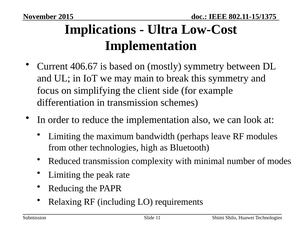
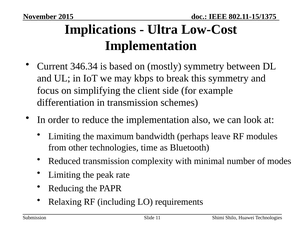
406.67: 406.67 -> 346.34
main: main -> kbps
high: high -> time
